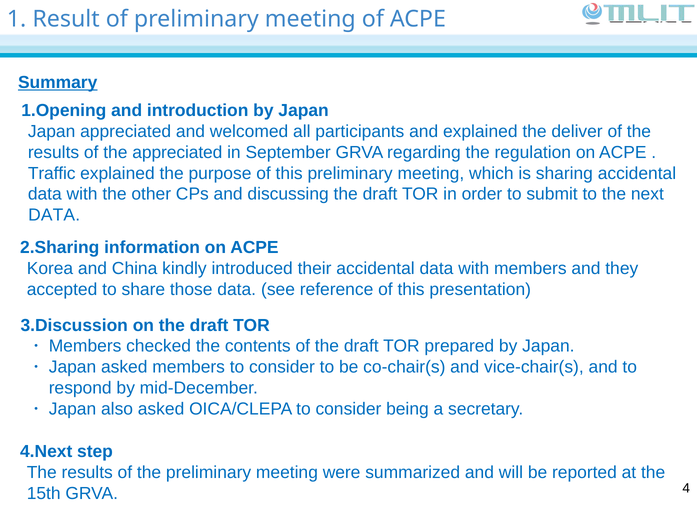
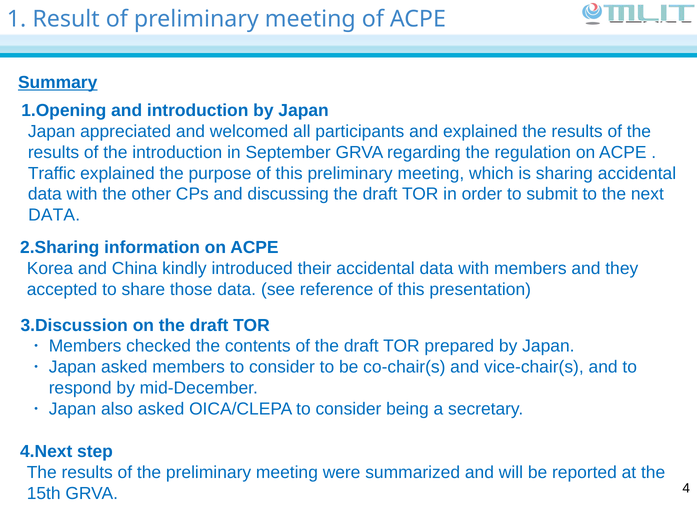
explained the deliver: deliver -> results
the appreciated: appreciated -> introduction
